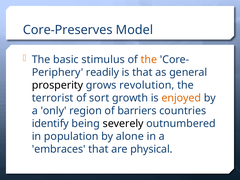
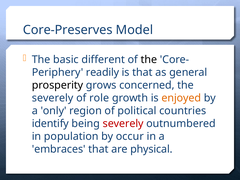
stimulus: stimulus -> different
the at (149, 60) colour: orange -> black
revolution: revolution -> concerned
terrorist at (53, 98): terrorist -> severely
sort: sort -> role
barriers: barriers -> political
severely at (123, 124) colour: black -> red
alone: alone -> occur
